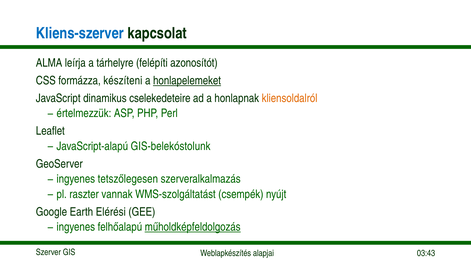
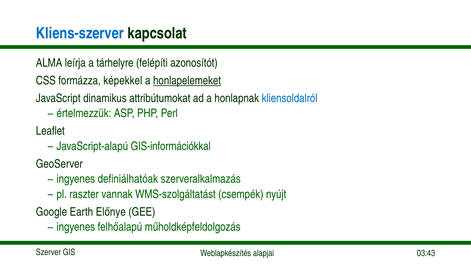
készíteni: készíteni -> képekkel
cselekedeteire: cselekedeteire -> attribútumokat
kliensoldalról colour: orange -> blue
GIS-belekóstolunk: GIS-belekóstolunk -> GIS-információkkal
tetszőlegesen: tetszőlegesen -> definiálhatóak
Elérési: Elérési -> Előnye
műholdképfeldolgozás underline: present -> none
